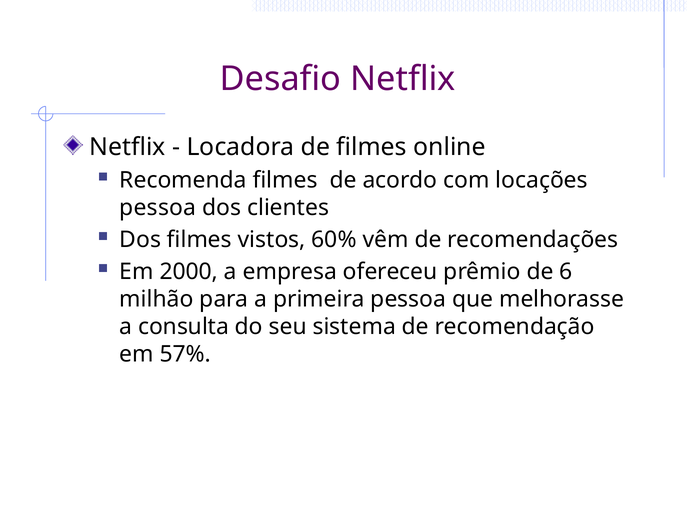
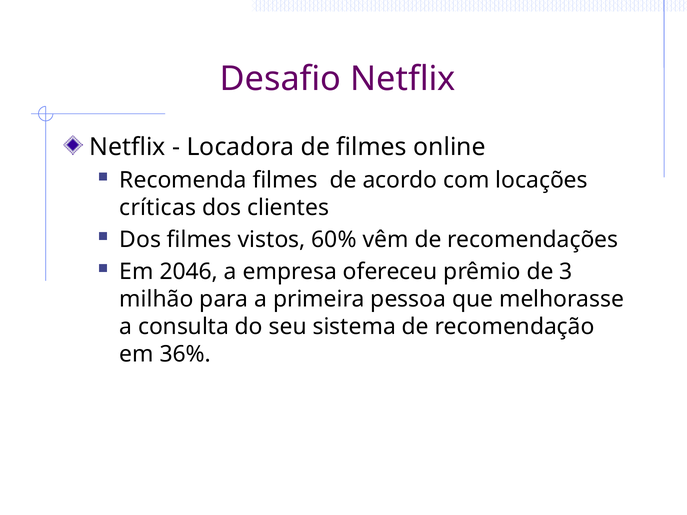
pessoa at (158, 208): pessoa -> críticas
2000: 2000 -> 2046
6: 6 -> 3
57%: 57% -> 36%
